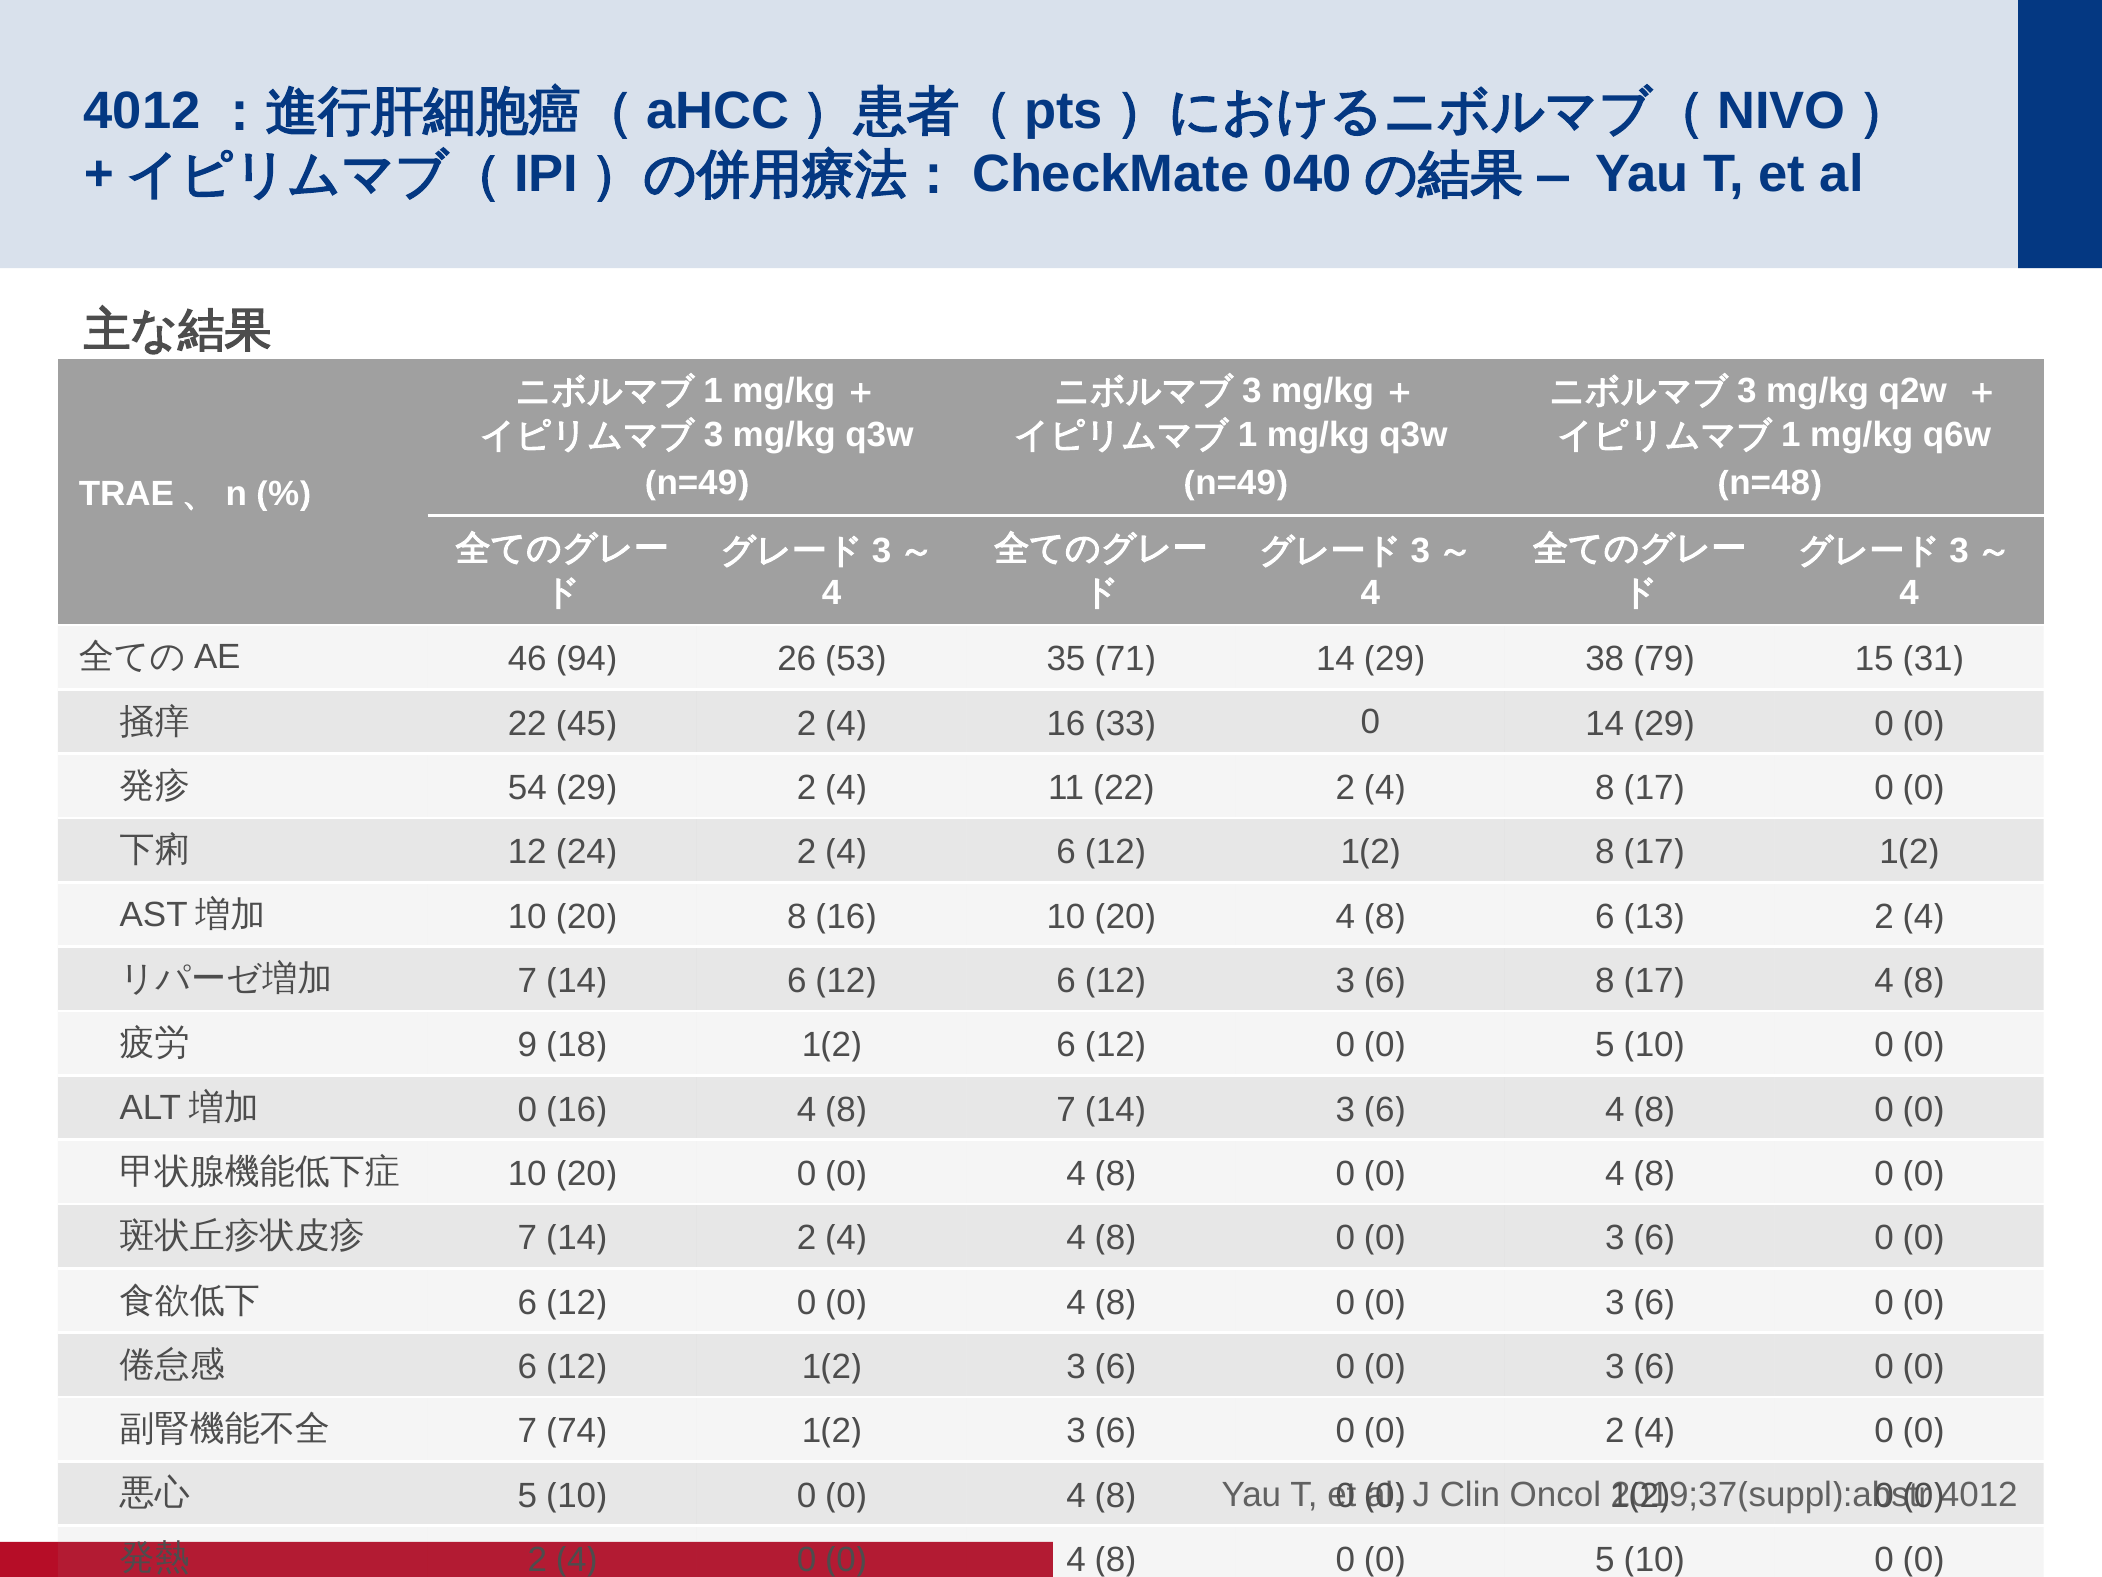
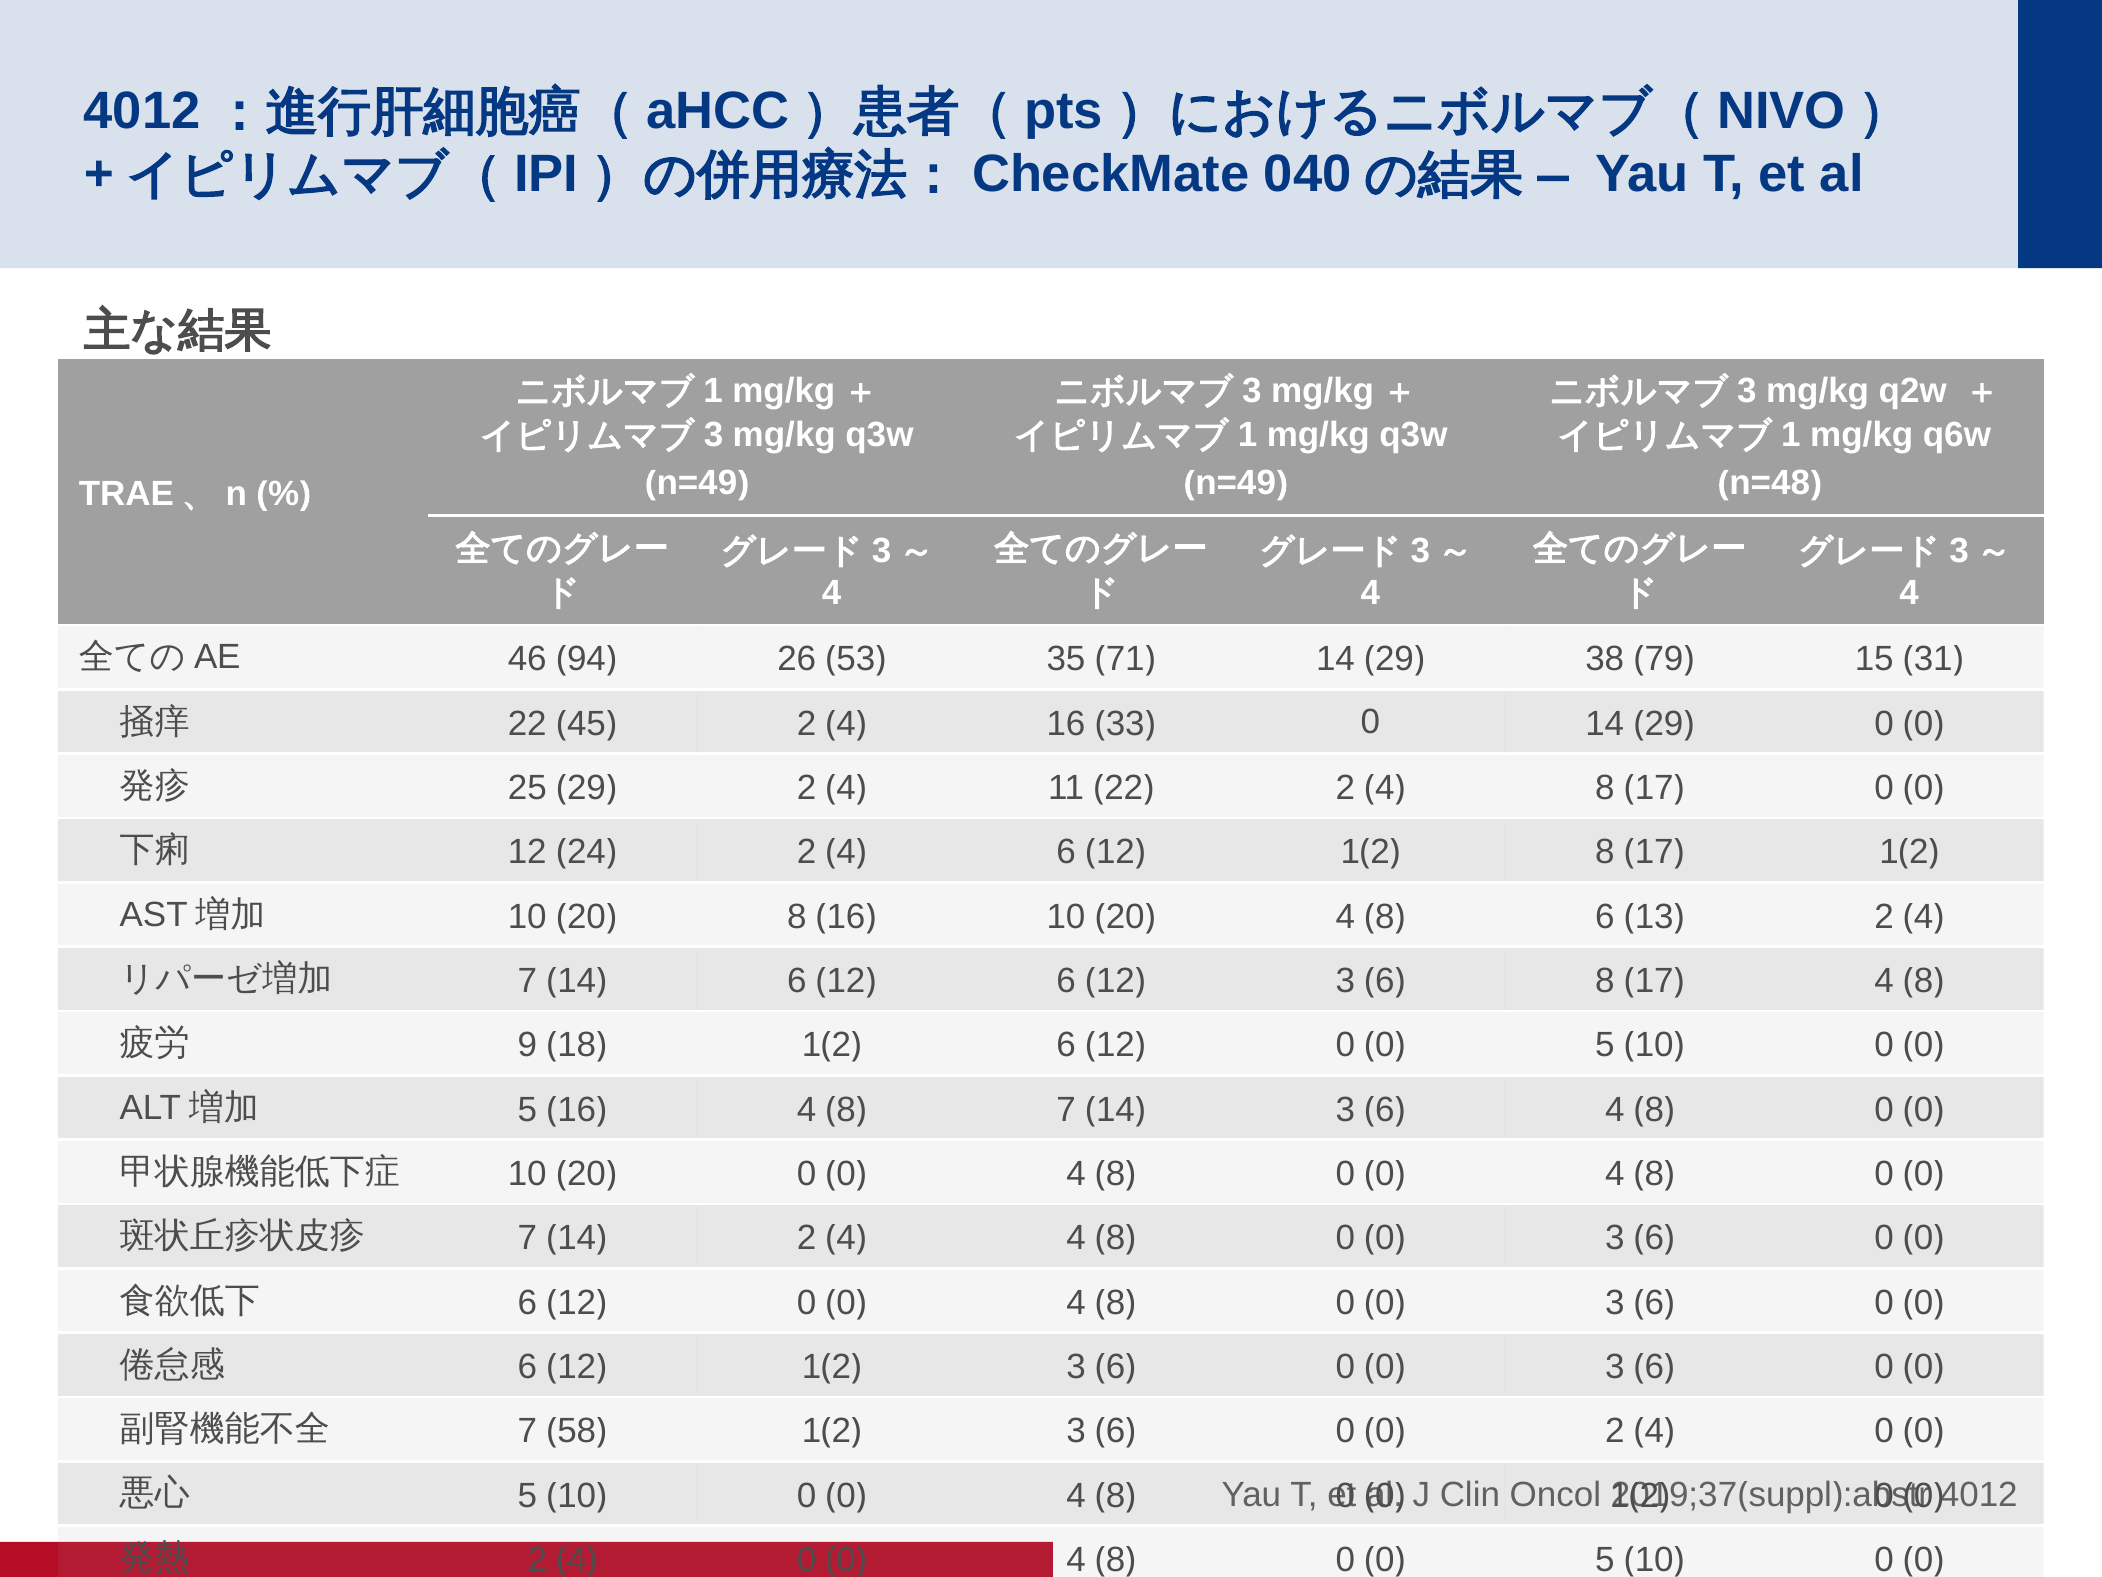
54: 54 -> 25
0 at (527, 1109): 0 -> 5
74: 74 -> 58
